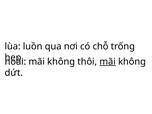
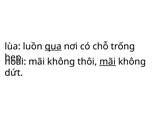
qua underline: none -> present
